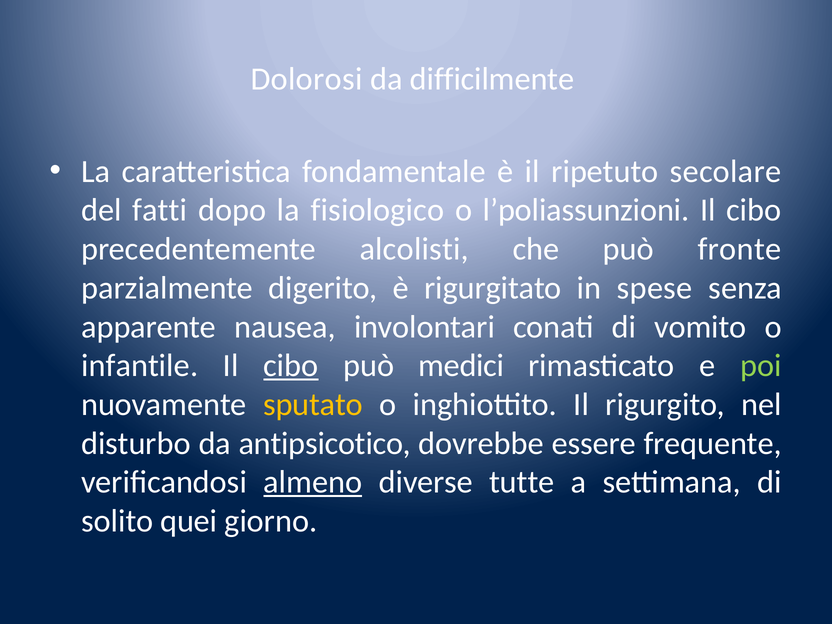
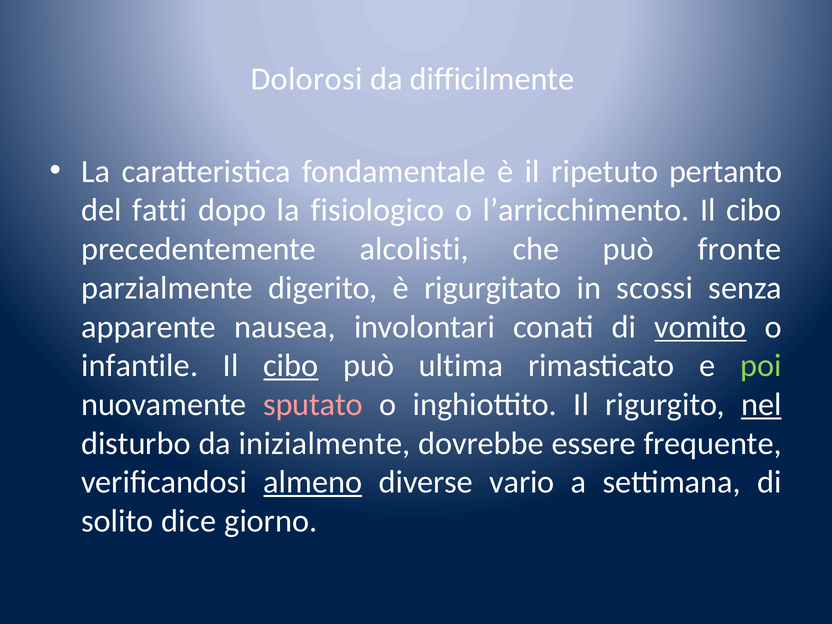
secolare: secolare -> pertanto
l’poliassunzioni: l’poliassunzioni -> l’arricchimento
spese: spese -> scossi
vomito underline: none -> present
medici: medici -> ultima
sputato colour: yellow -> pink
nel underline: none -> present
antipsicotico: antipsicotico -> inizialmente
tutte: tutte -> vario
quei: quei -> dice
